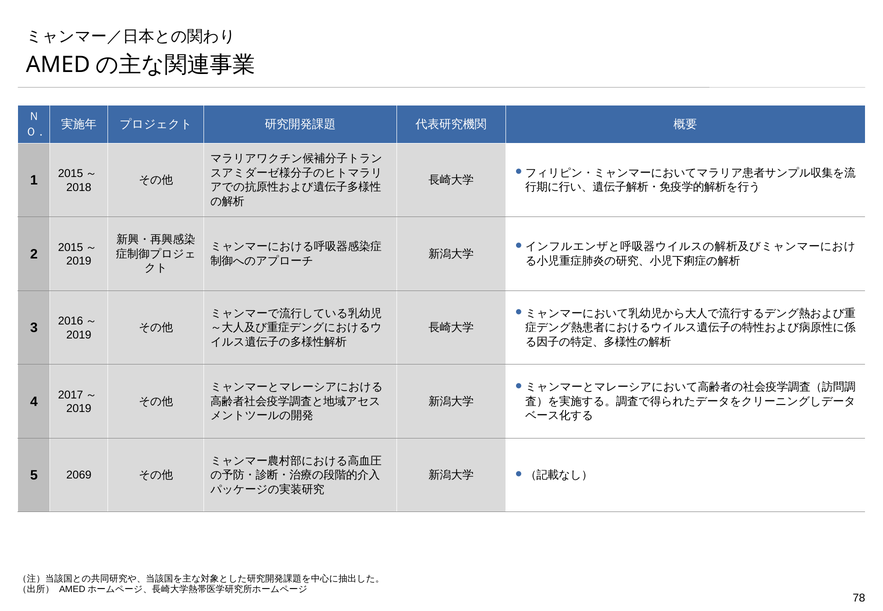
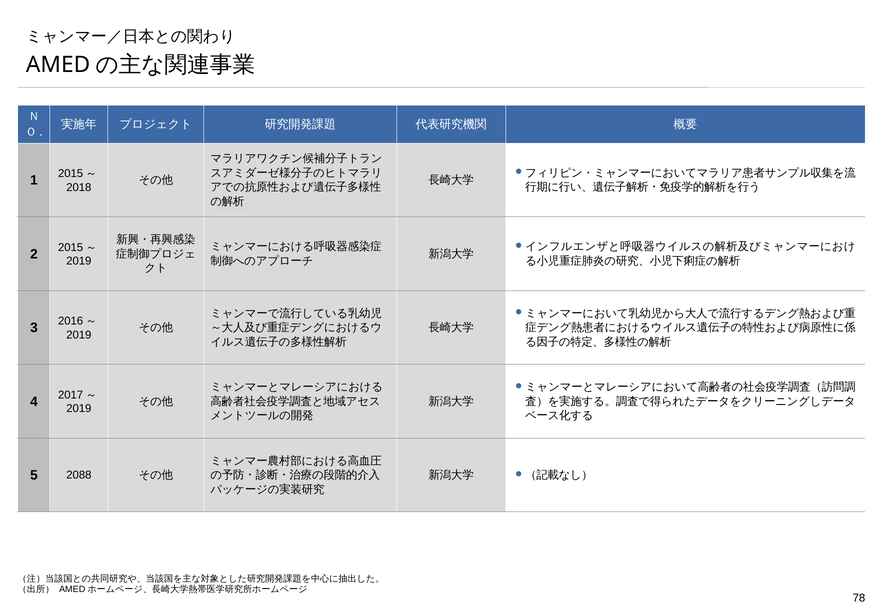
2069: 2069 -> 2088
